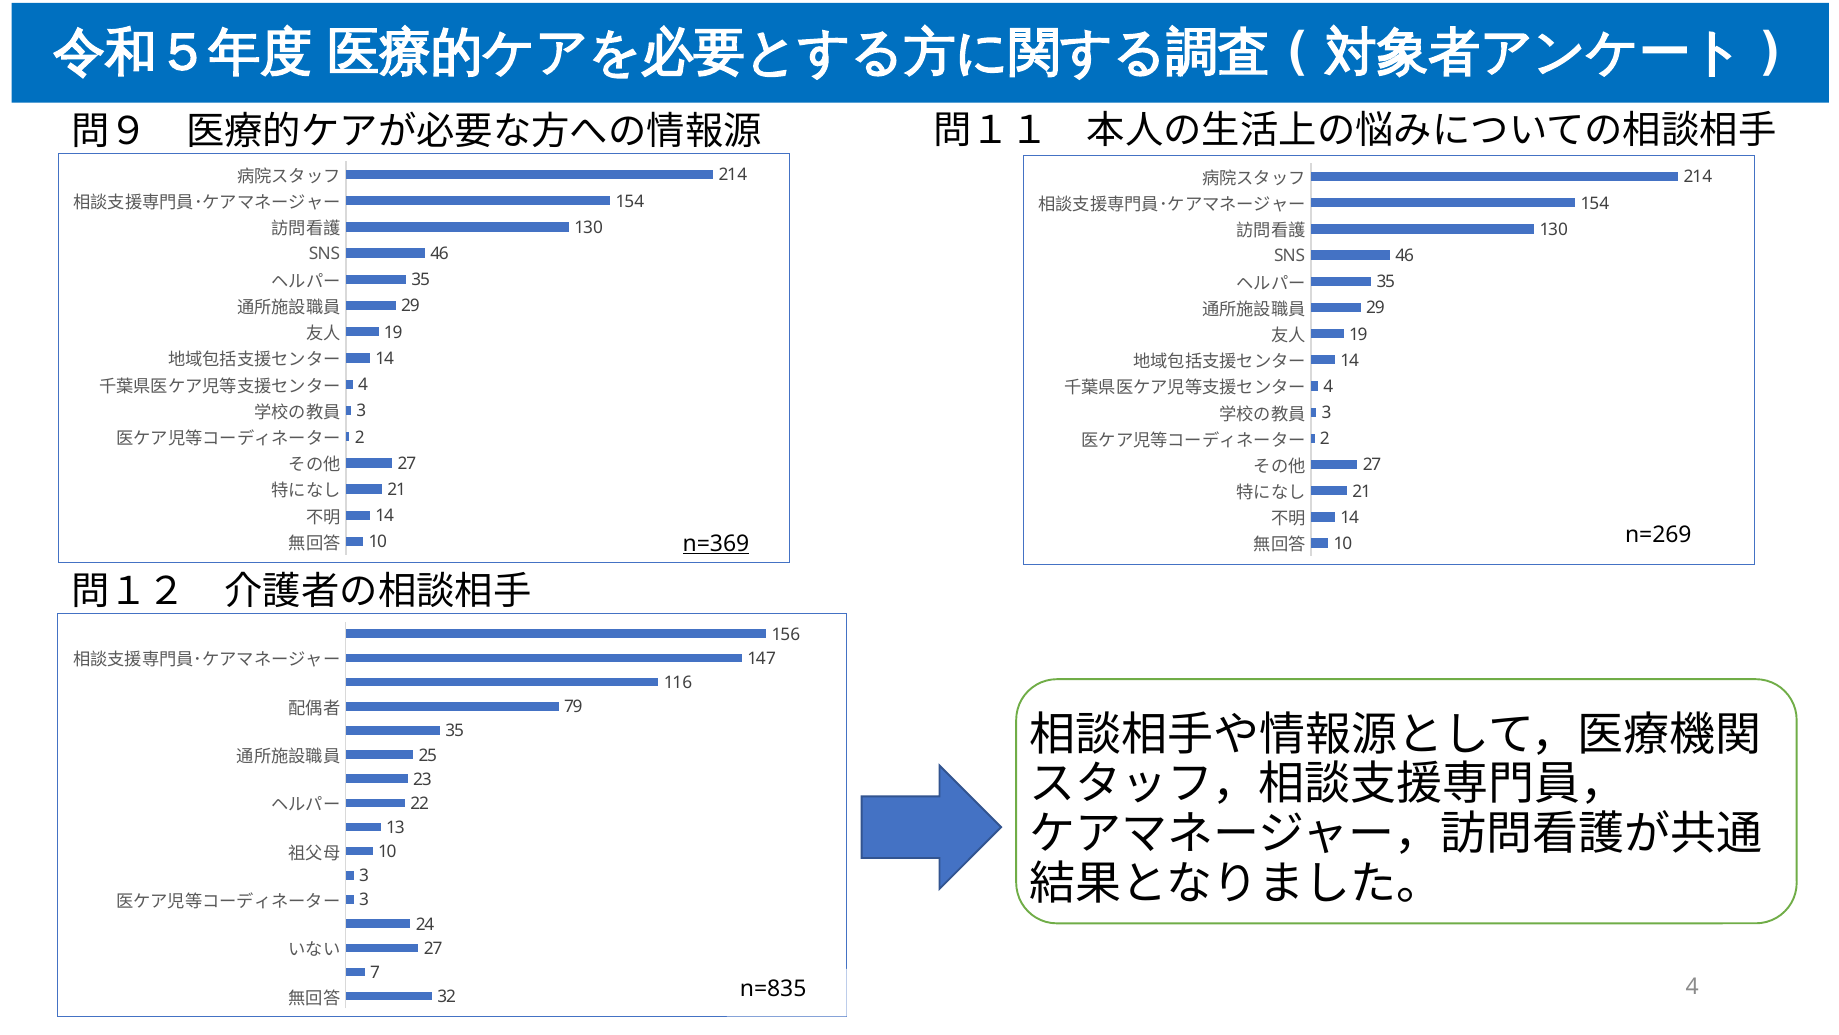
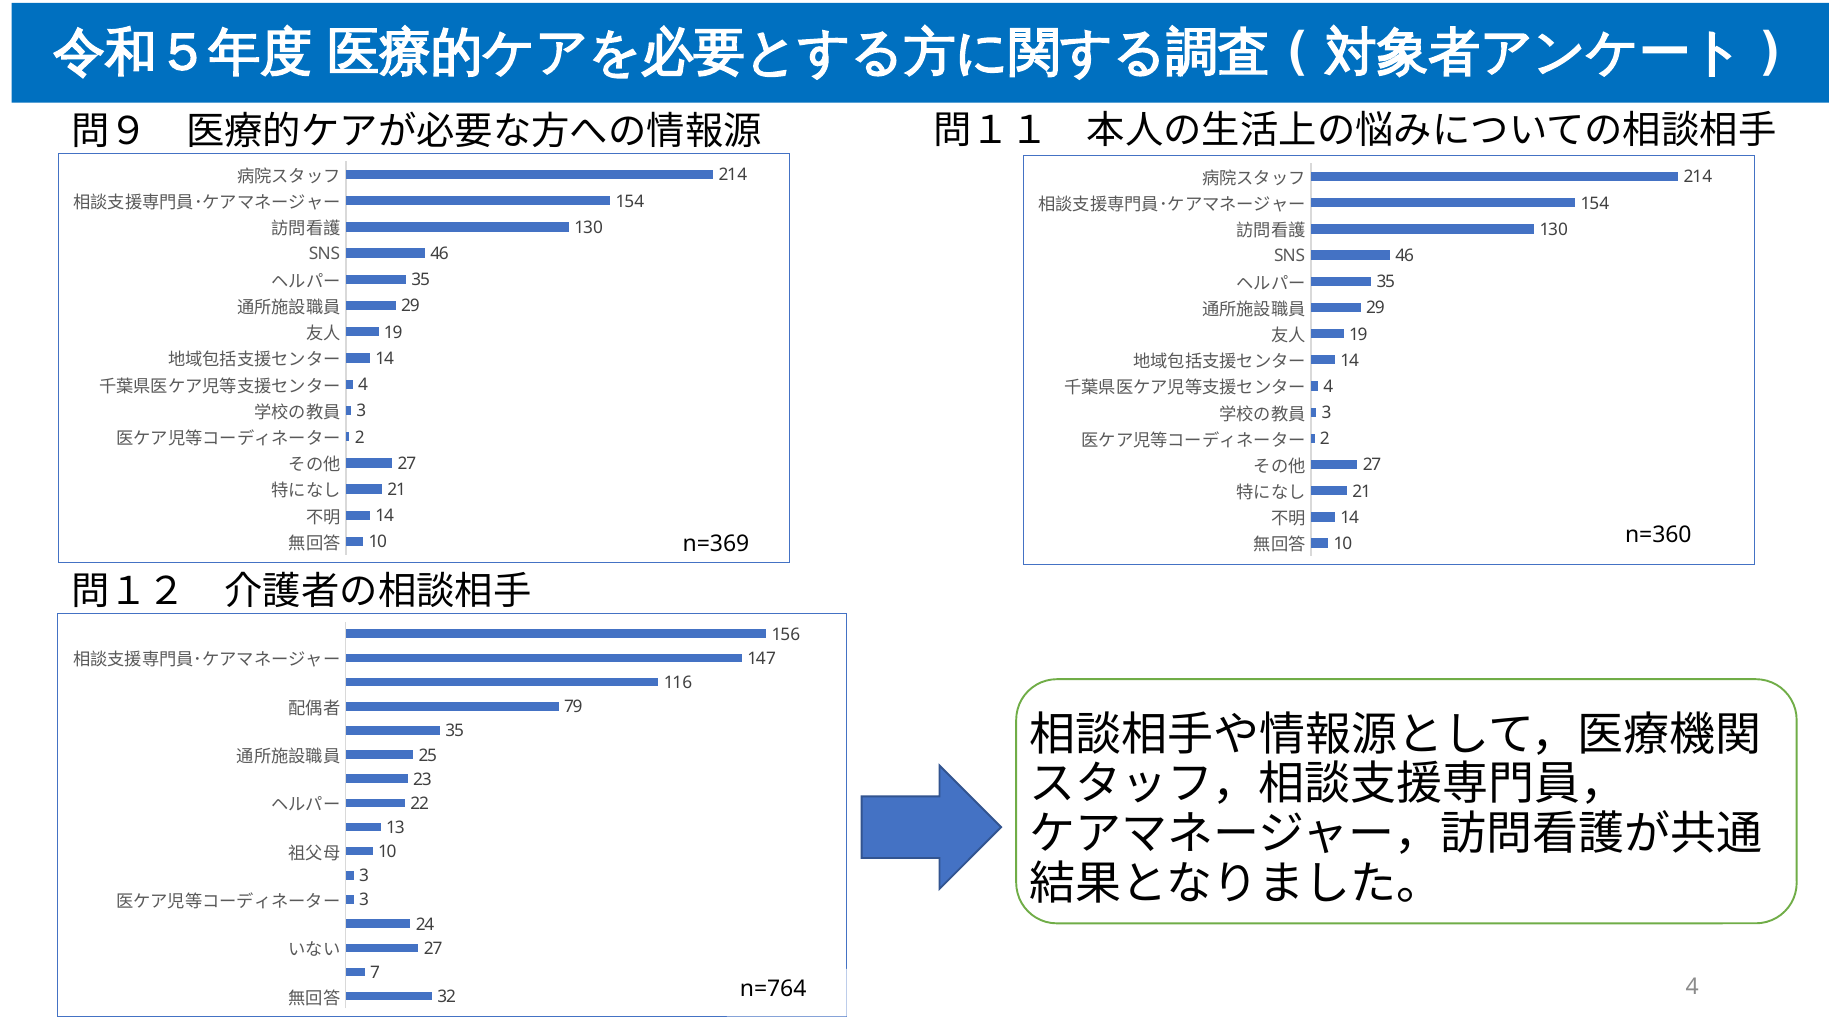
n=269: n=269 -> n=360
n=369 underline: present -> none
n=835: n=835 -> n=764
